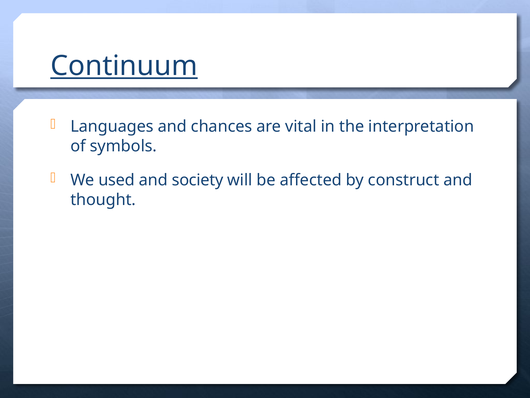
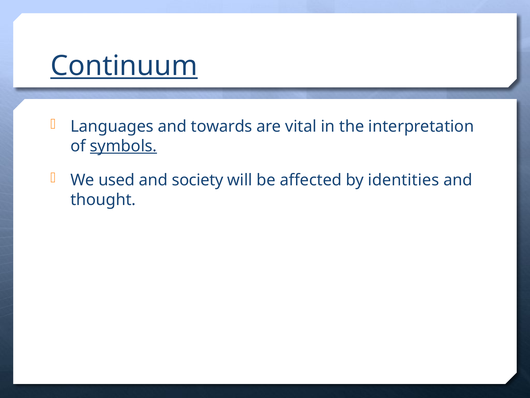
chances: chances -> towards
symbols underline: none -> present
construct: construct -> identities
